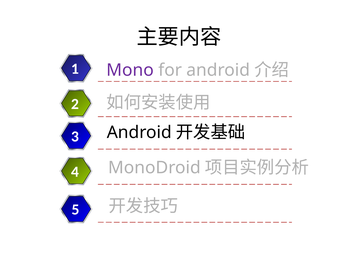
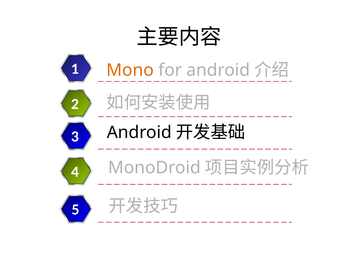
Mono colour: purple -> orange
